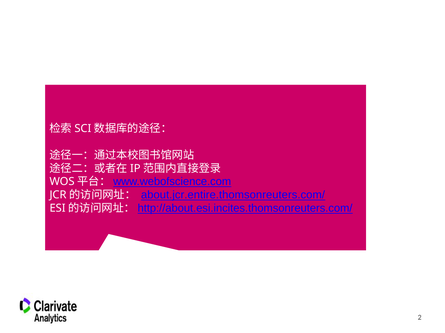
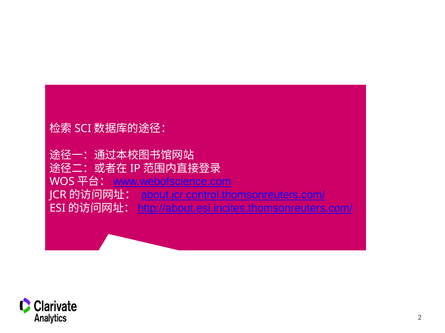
about.jcr.entire.thomsonreuters.com/: about.jcr.entire.thomsonreuters.com/ -> about.jcr.control.thomsonreuters.com/
